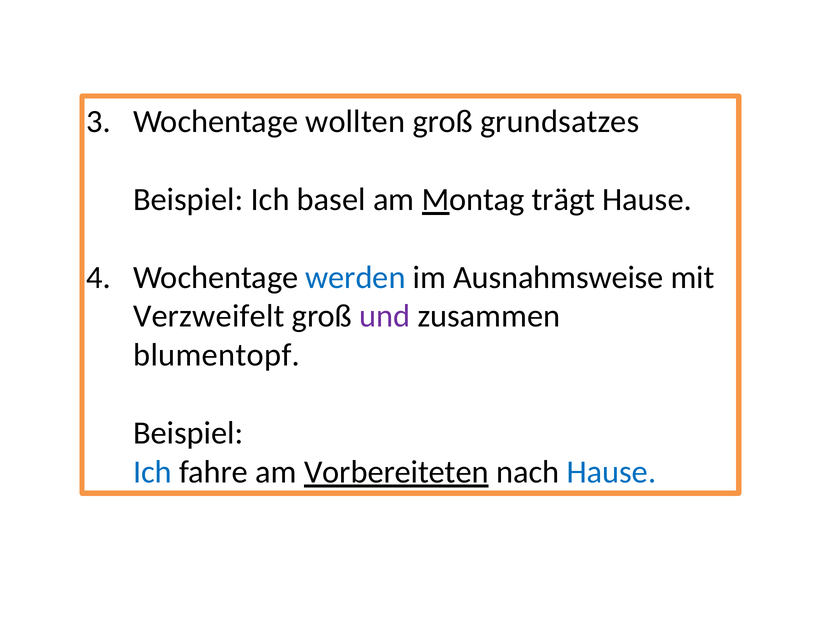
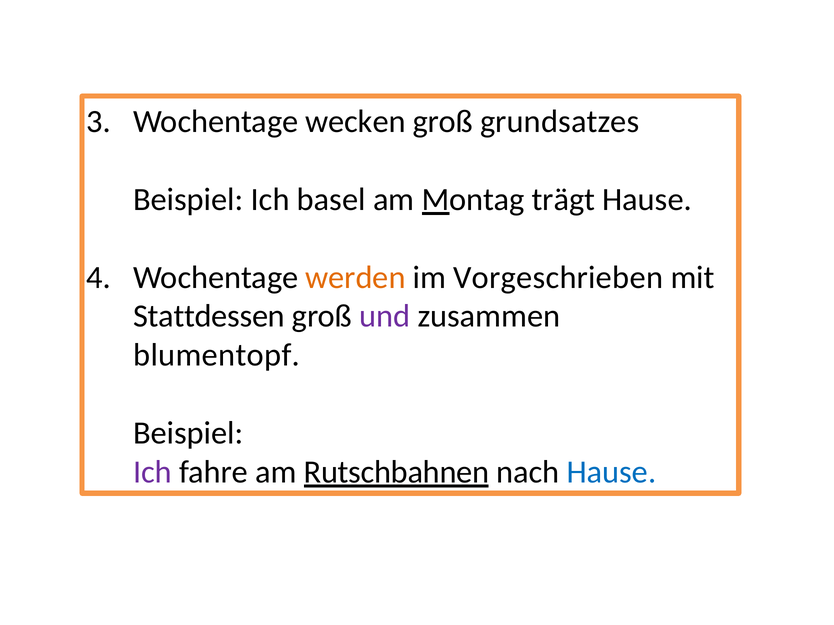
wollten: wollten -> wecken
werden colour: blue -> orange
Ausnahmsweise: Ausnahmsweise -> Vorgeschrieben
Verzweifelt: Verzweifelt -> Stattdessen
Ich at (153, 472) colour: blue -> purple
Vorbereiteten: Vorbereiteten -> Rutschbahnen
